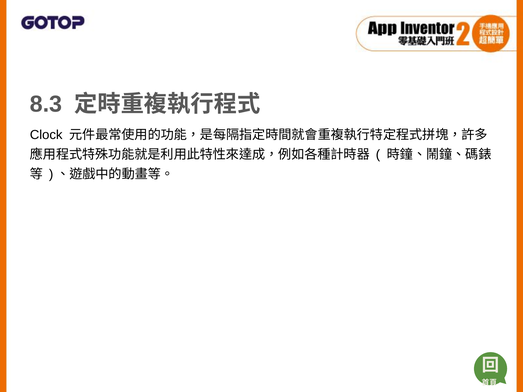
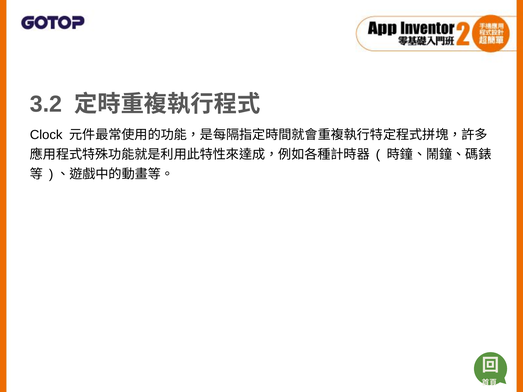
8.3: 8.3 -> 3.2
